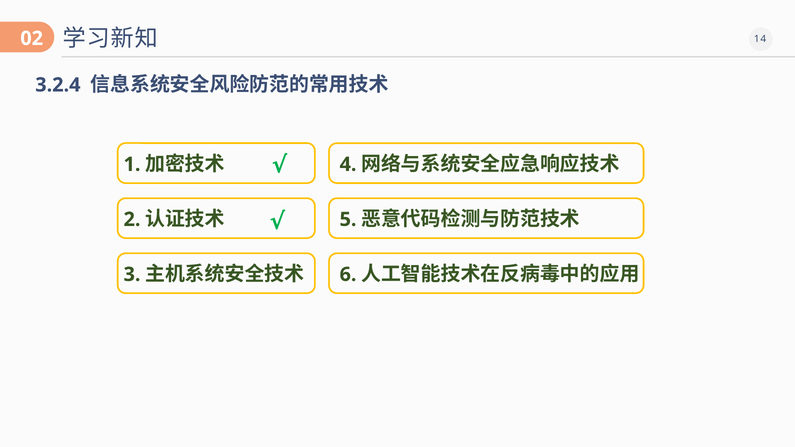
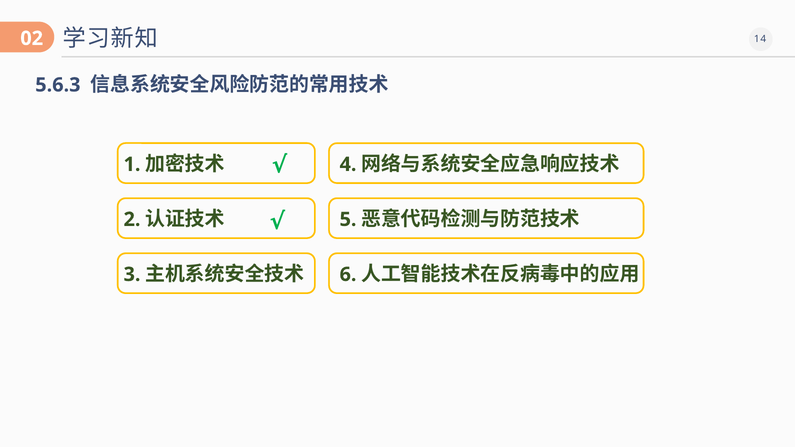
3.2.4: 3.2.4 -> 5.6.3
